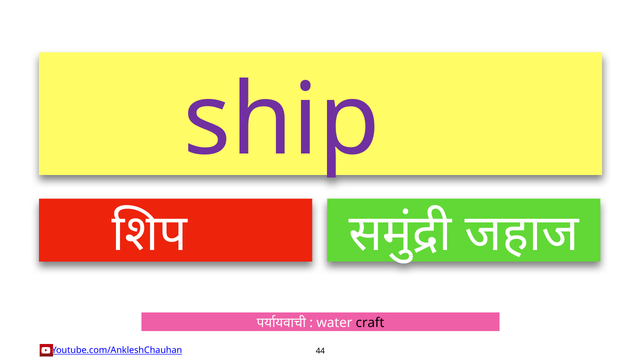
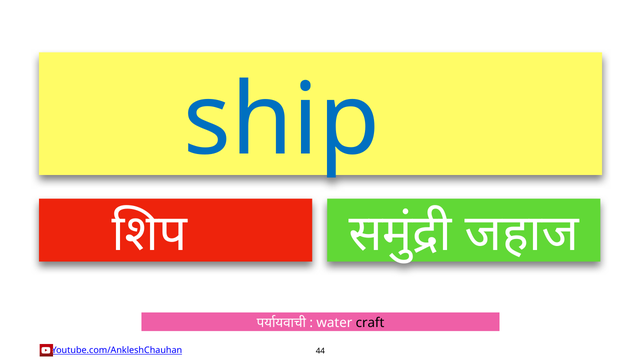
ship colour: purple -> blue
